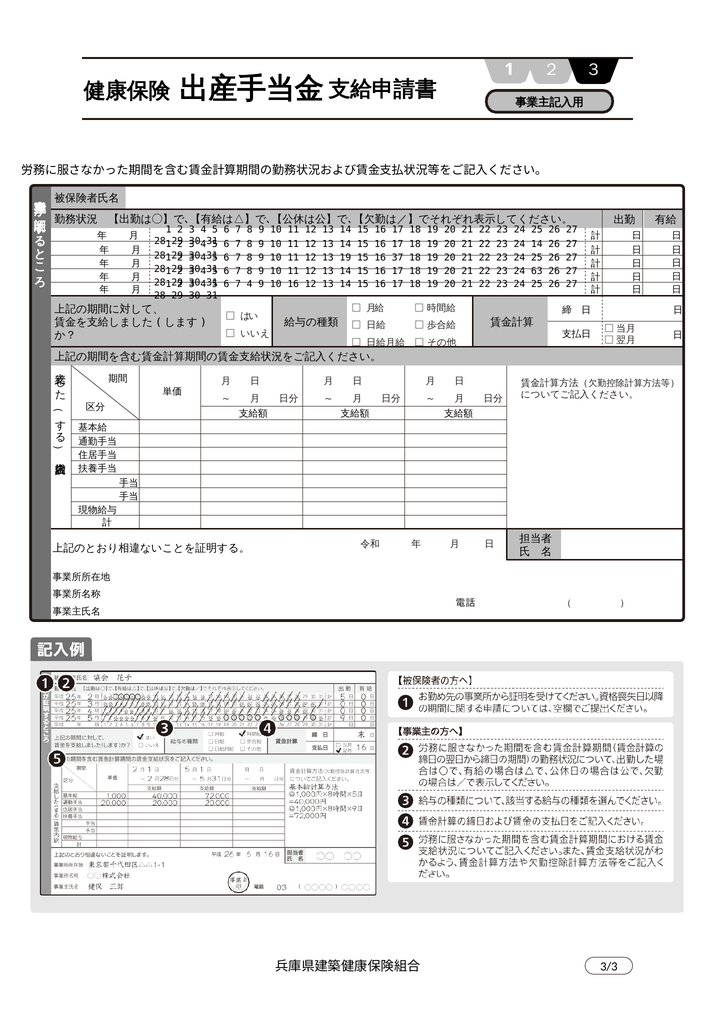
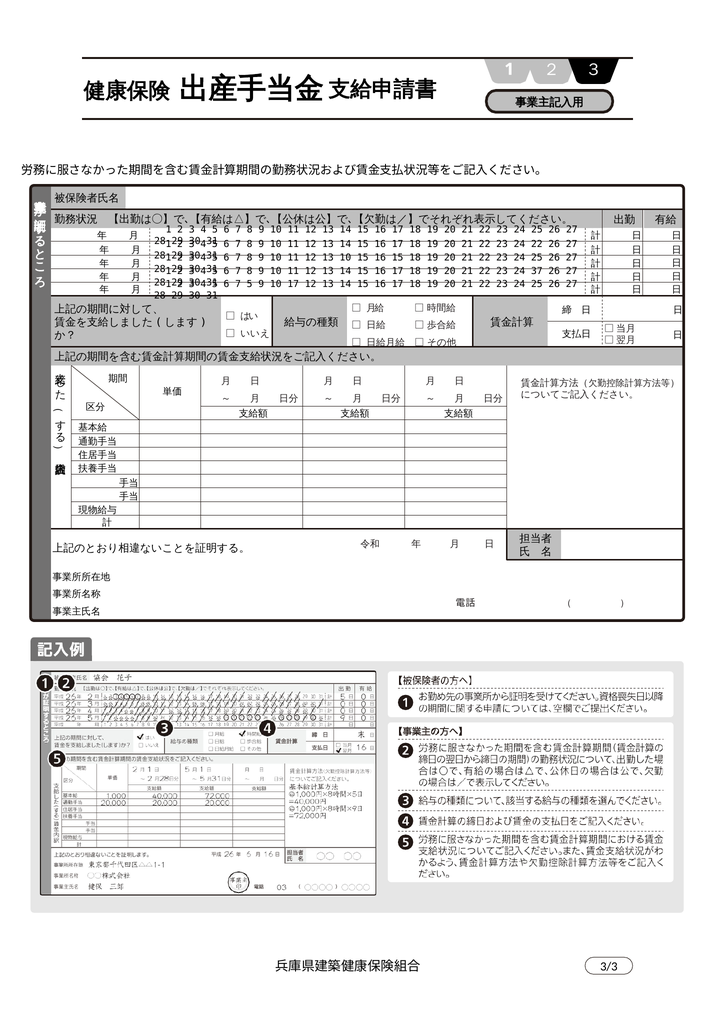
24 14: 14 -> 22
13 19: 19 -> 10
16 37: 37 -> 15
63: 63 -> 37
7 4: 4 -> 5
10 16: 16 -> 17
